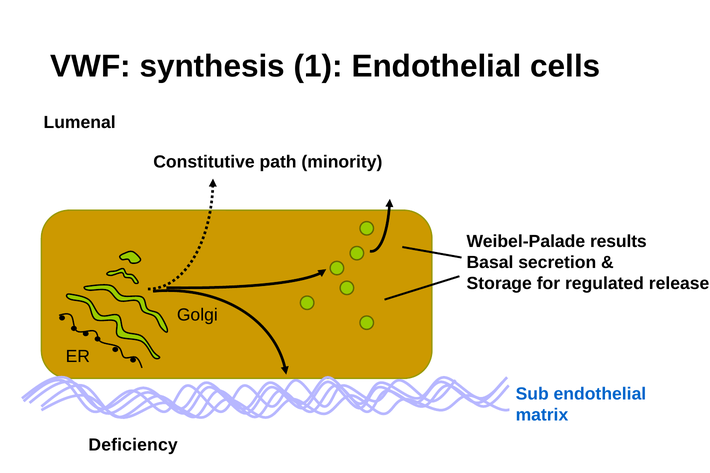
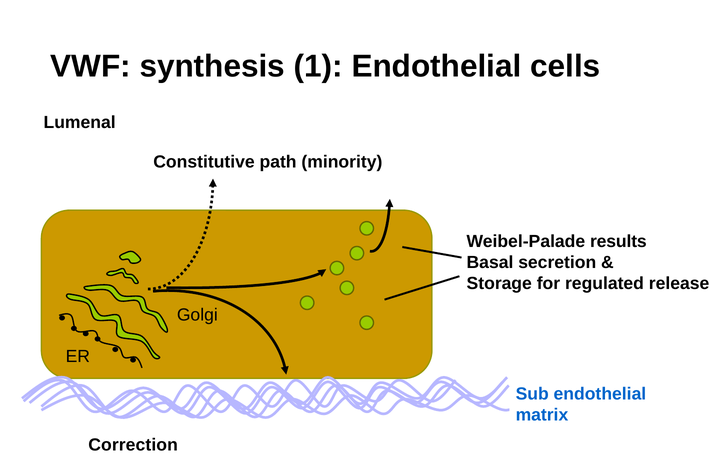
Deficiency: Deficiency -> Correction
